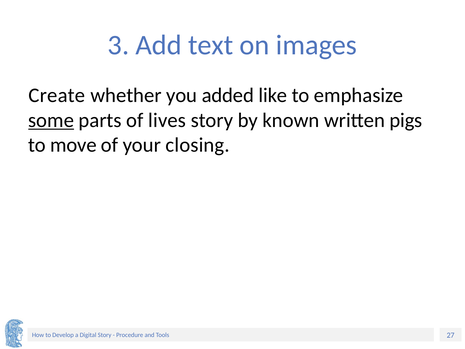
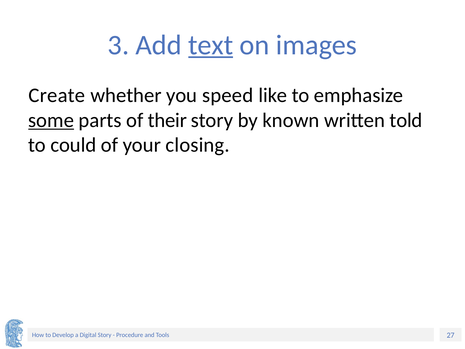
text underline: none -> present
added: added -> speed
lives: lives -> their
pigs: pigs -> told
move: move -> could
